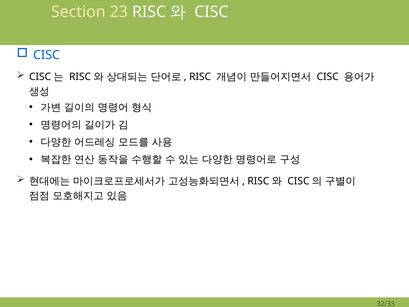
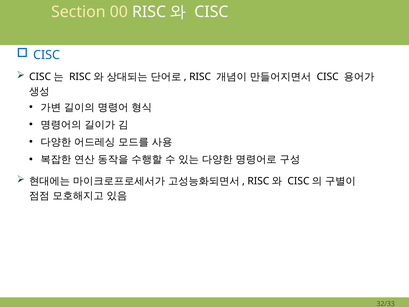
23: 23 -> 00
